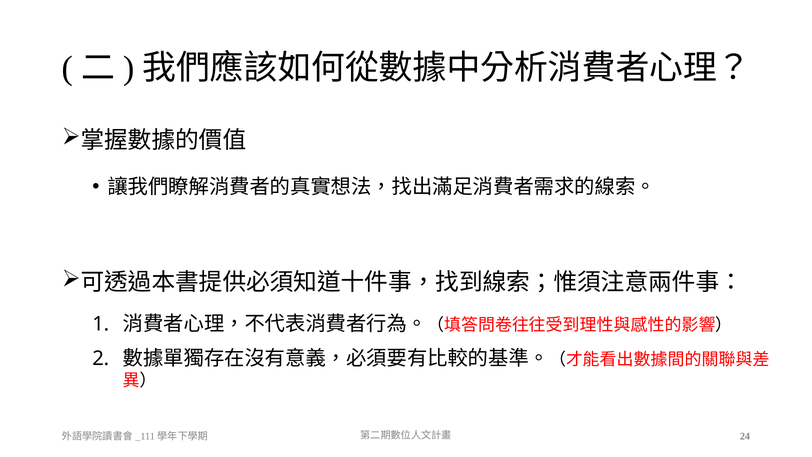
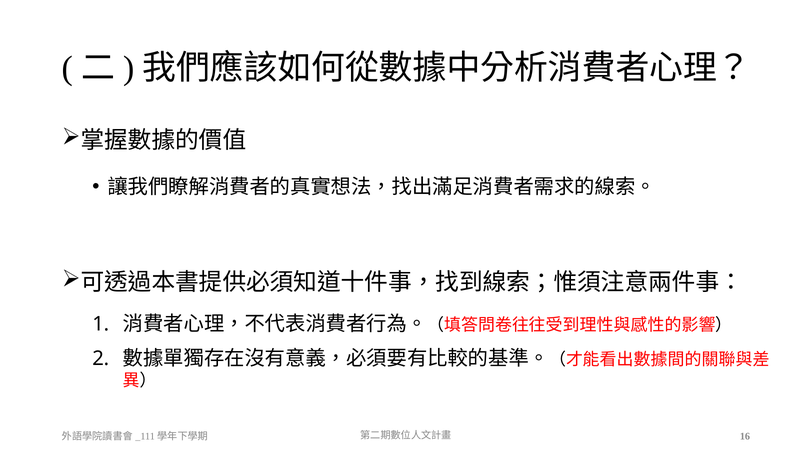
24: 24 -> 16
